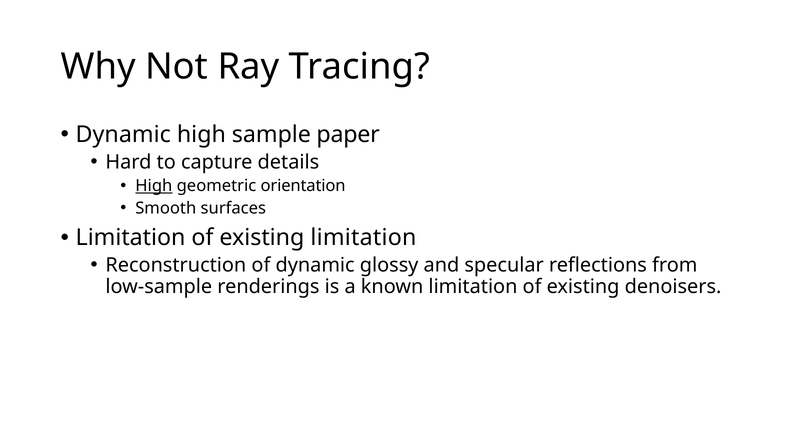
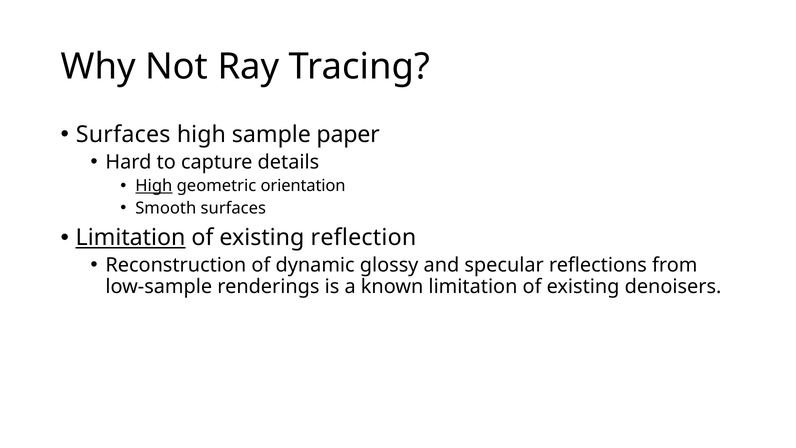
Dynamic at (123, 135): Dynamic -> Surfaces
Limitation at (131, 238) underline: none -> present
existing limitation: limitation -> reflection
